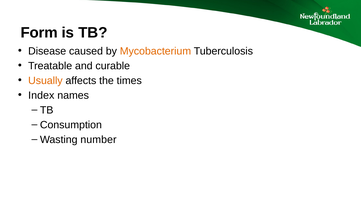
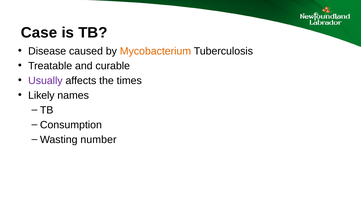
Form: Form -> Case
Usually colour: orange -> purple
Index: Index -> Likely
